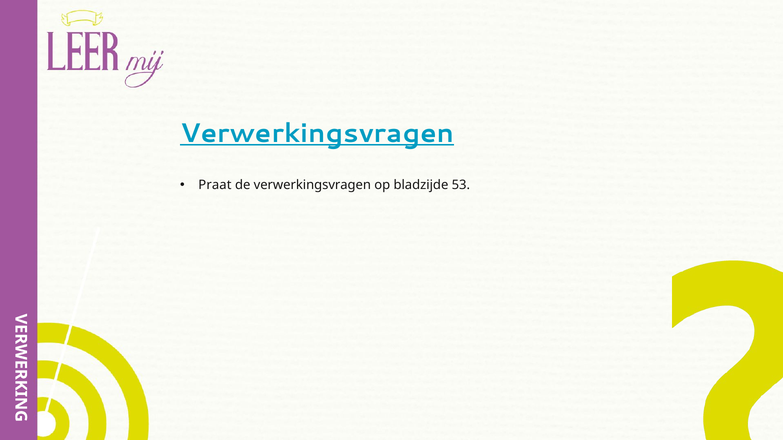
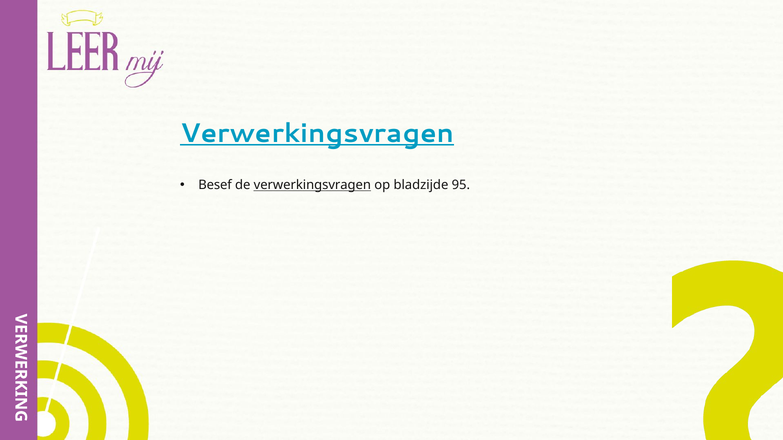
Praat: Praat -> Besef
verwerkingsvragen at (312, 185) underline: none -> present
53: 53 -> 95
